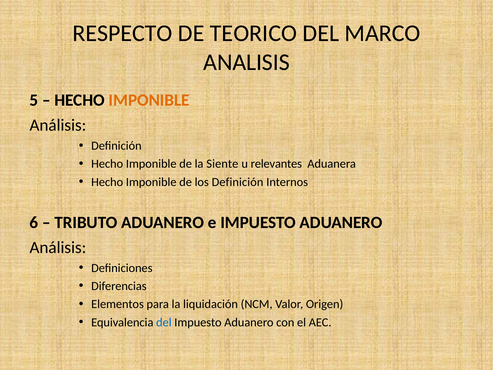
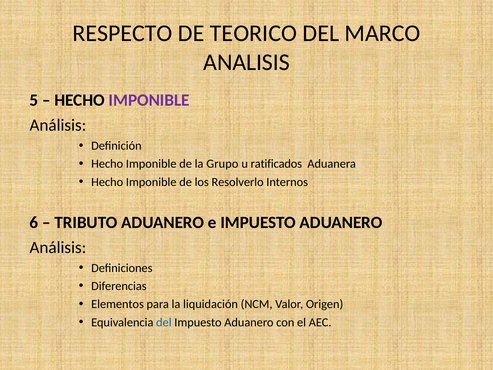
IMPONIBLE at (149, 100) colour: orange -> purple
Siente: Siente -> Grupo
relevantes: relevantes -> ratificados
los Definición: Definición -> Resolverlo
